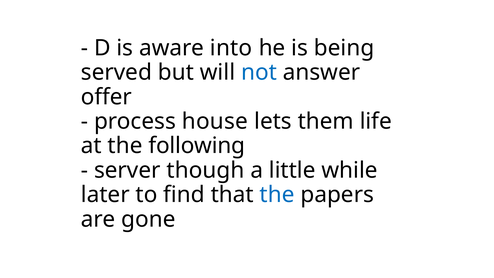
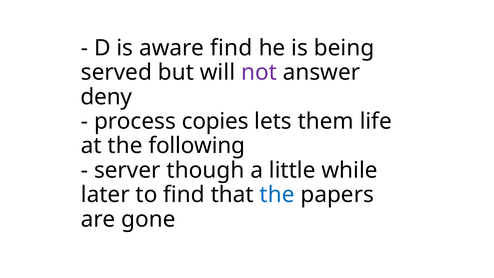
aware into: into -> find
not colour: blue -> purple
offer: offer -> deny
house: house -> copies
